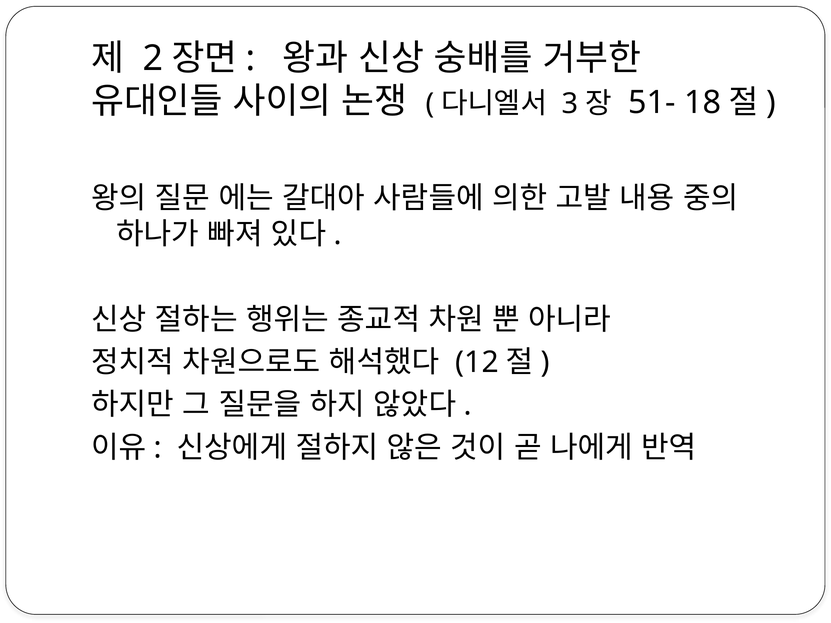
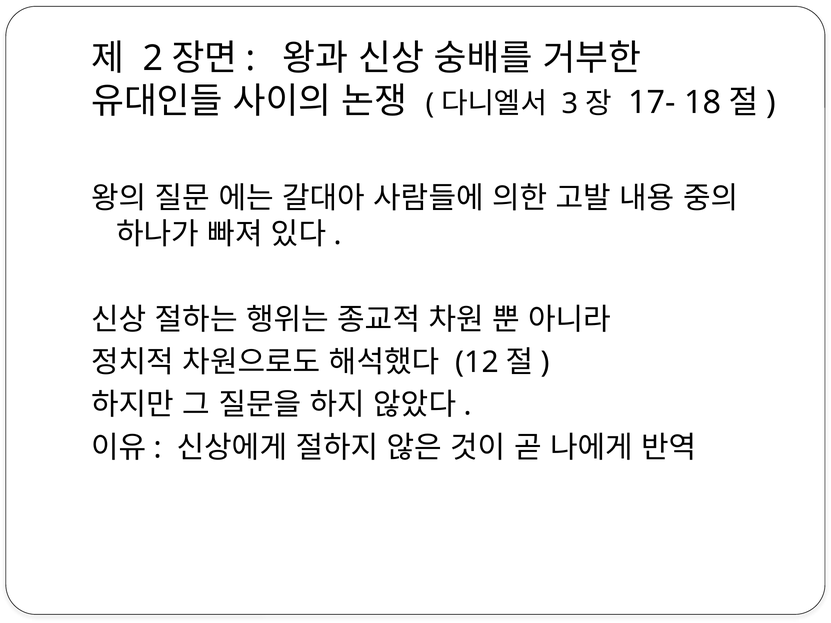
51-: 51- -> 17-
